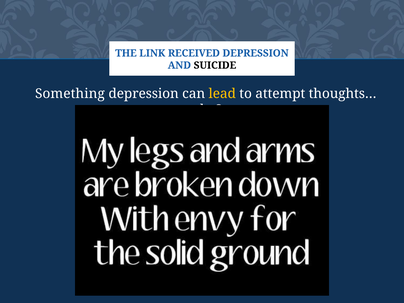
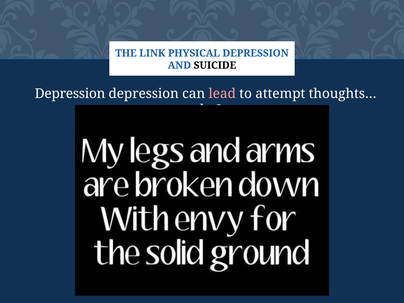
RECEIVED: RECEIVED -> PHYSICAL
Something at (70, 94): Something -> Depression
lead colour: yellow -> pink
